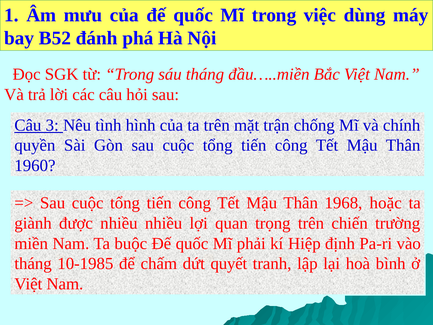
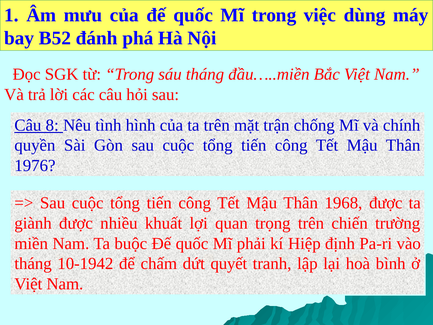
3: 3 -> 8
1960: 1960 -> 1976
1968 hoặc: hoặc -> được
nhiều nhiều: nhiều -> khuất
10-1985: 10-1985 -> 10-1942
